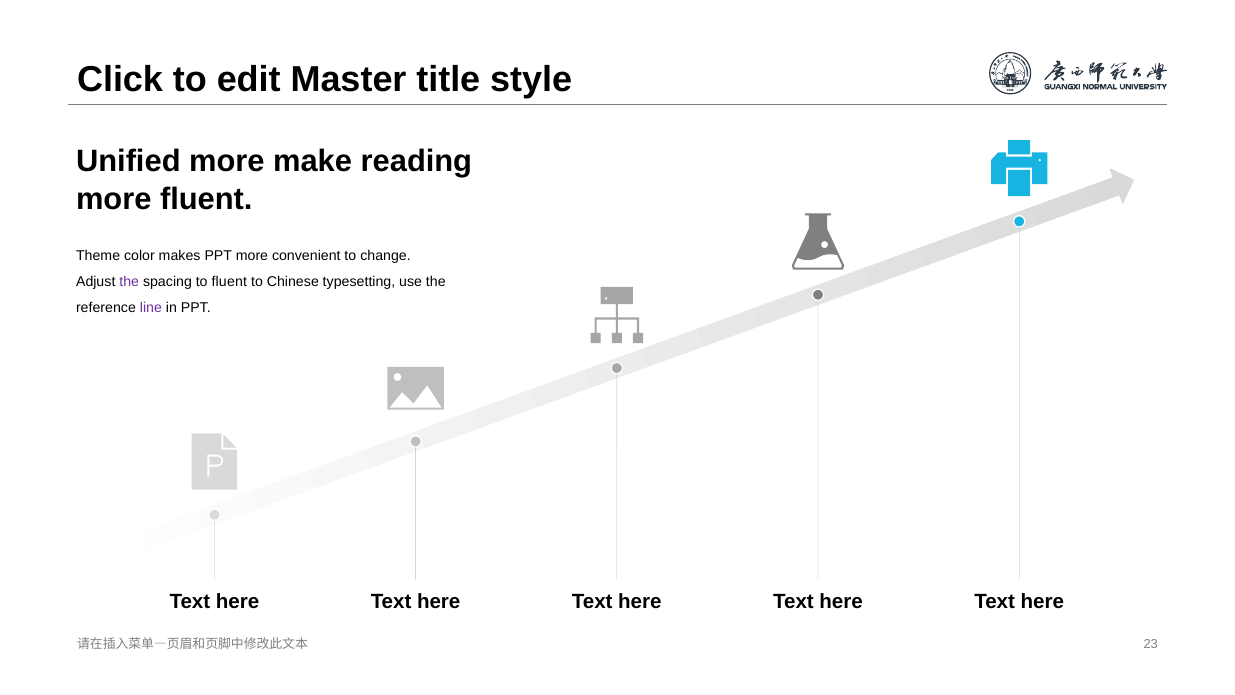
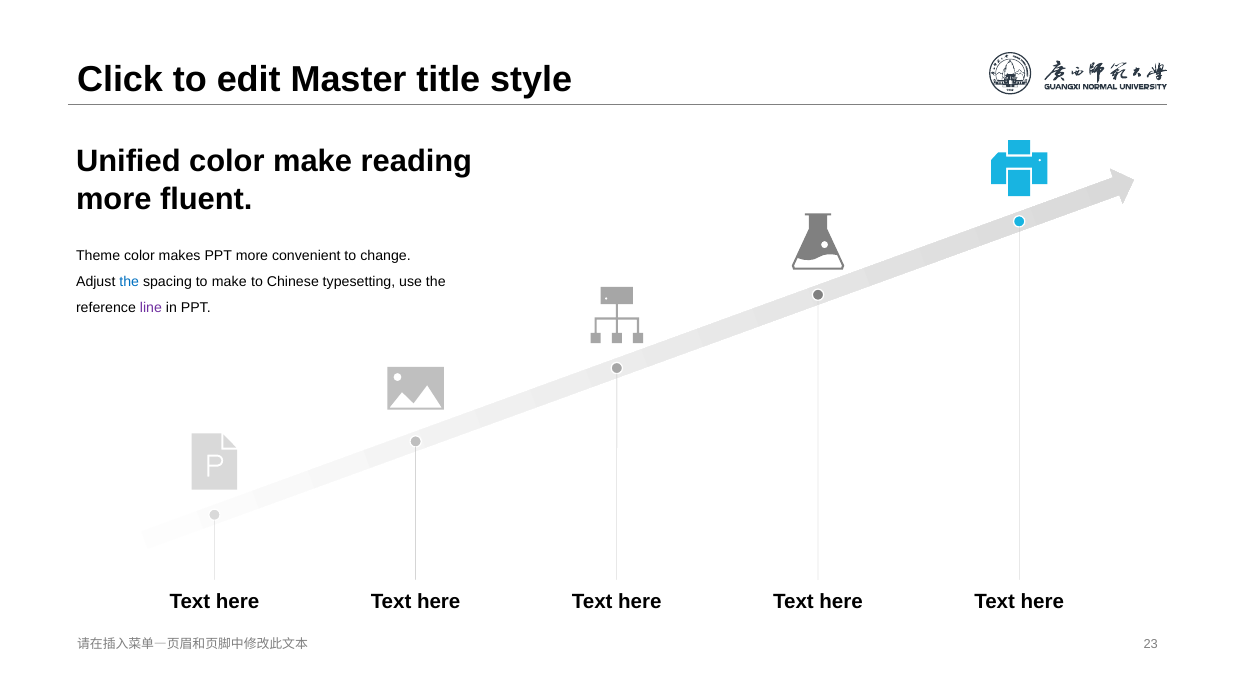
Unified more: more -> color
the at (129, 282) colour: purple -> blue
to fluent: fluent -> make
